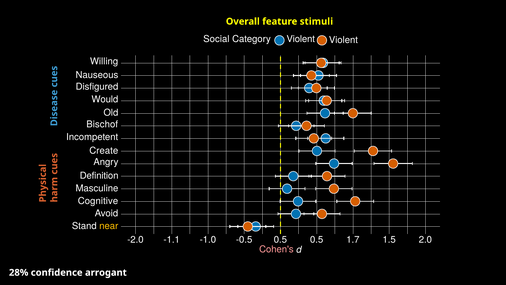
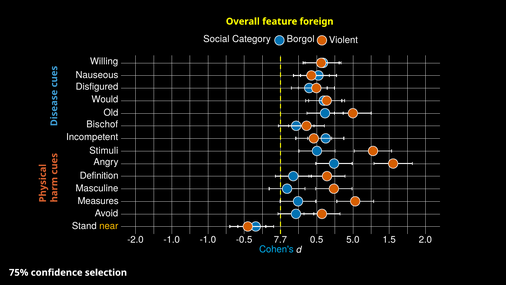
stimuli: stimuli -> foreign
Category Violent: Violent -> Borgol
Create: Create -> Stimuli
Cognitive: Cognitive -> Measures
-2.0 -1.1: -1.1 -> -1.0
-0.5 0.5: 0.5 -> 7.7
1.7: 1.7 -> 5.0
Cohen's colour: pink -> light blue
28%: 28% -> 75%
arrogant: arrogant -> selection
